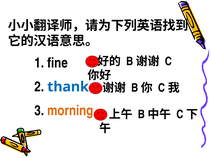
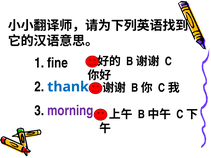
morning colour: orange -> purple
